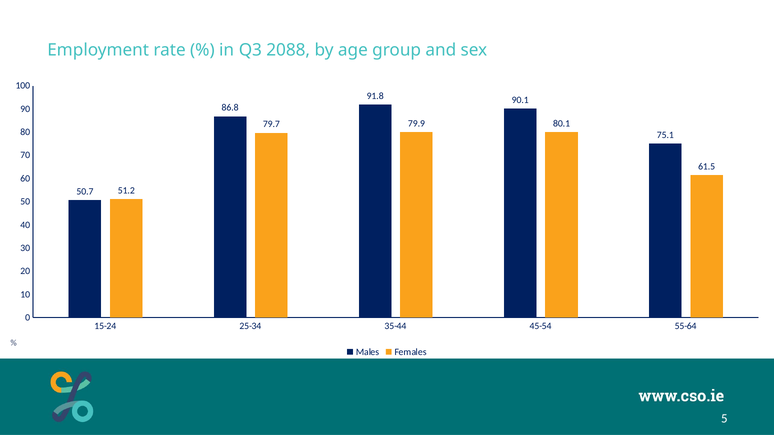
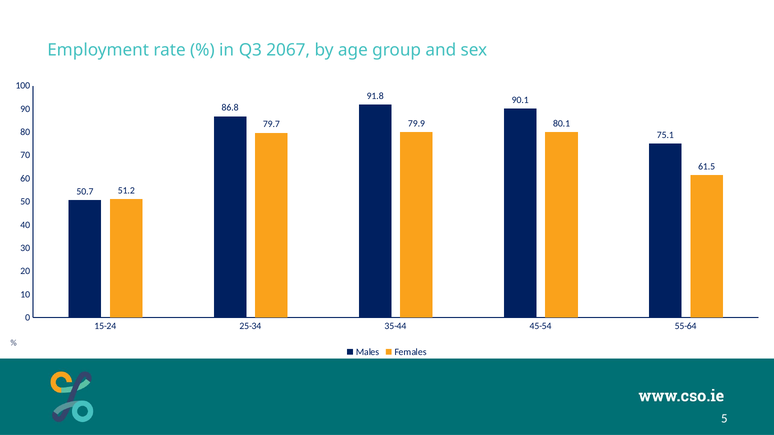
2088: 2088 -> 2067
